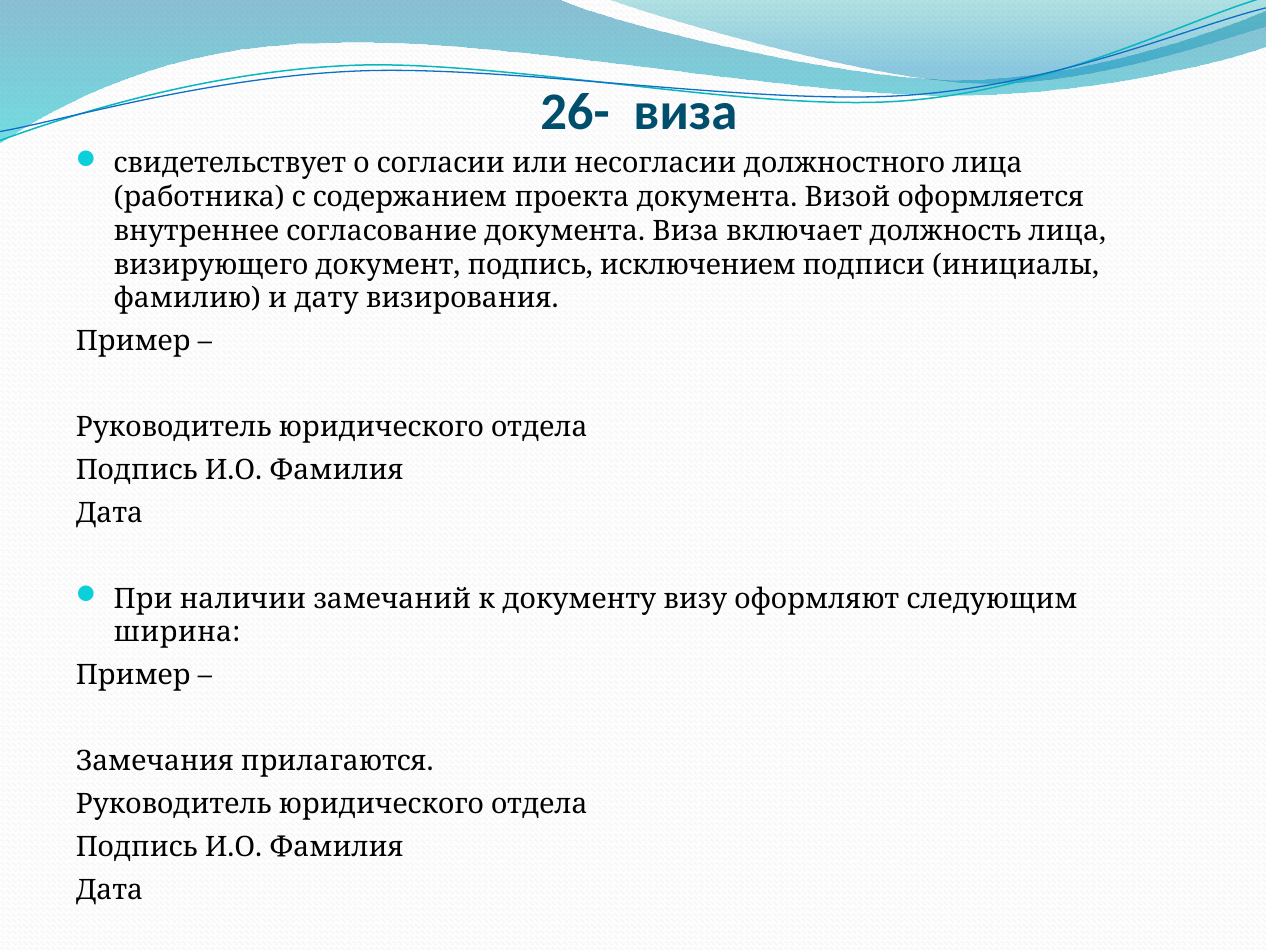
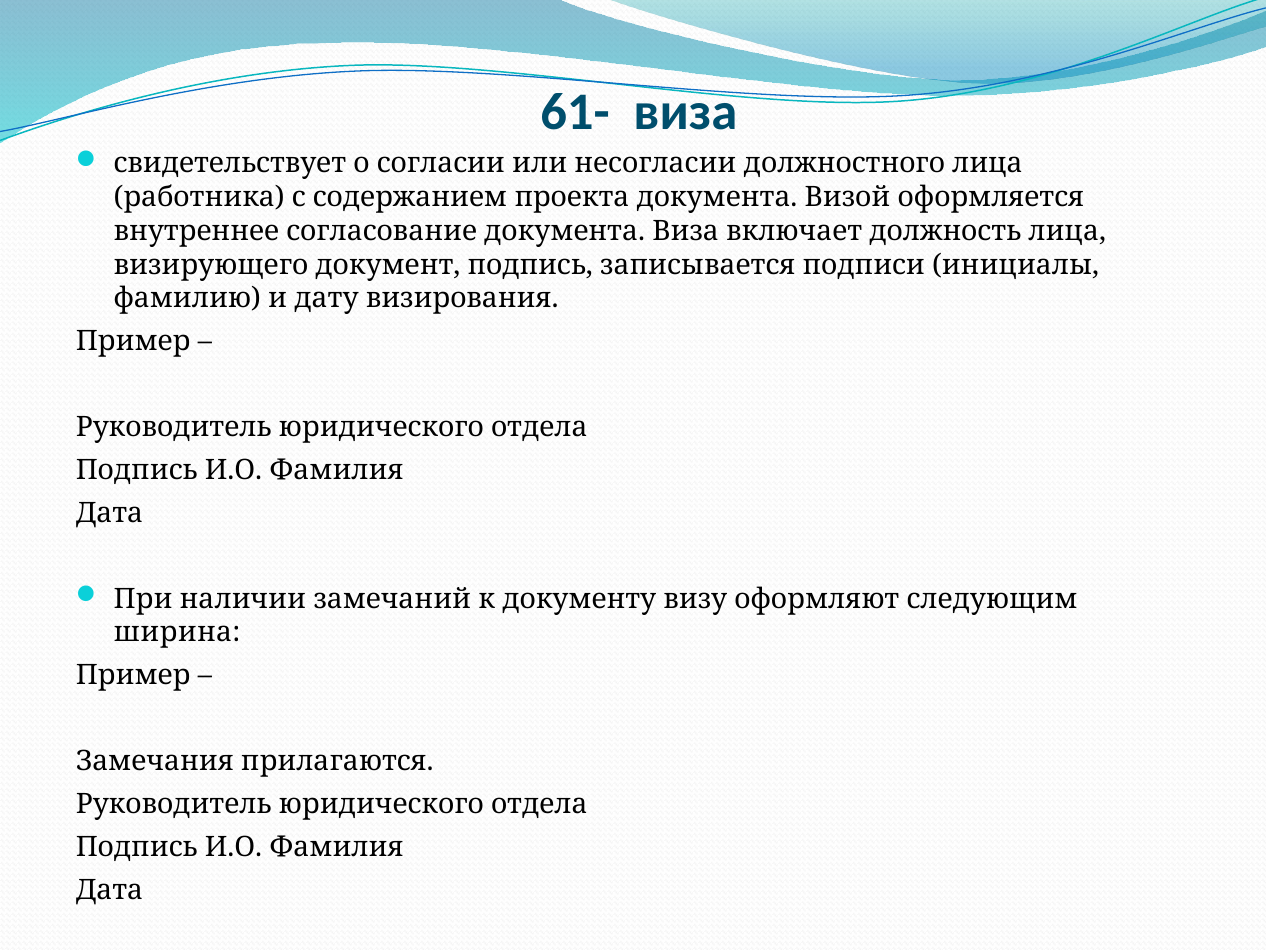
26-: 26- -> 61-
исключением: исключением -> записывается
